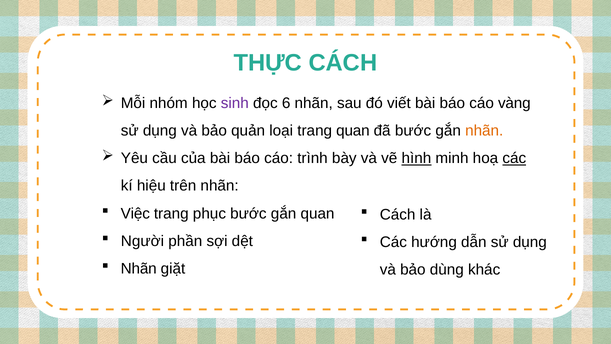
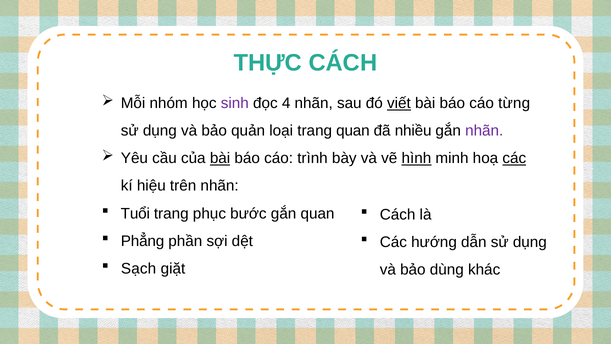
6: 6 -> 4
viết underline: none -> present
vàng: vàng -> từng
đã bước: bước -> nhiều
nhãn at (484, 131) colour: orange -> purple
bài at (220, 158) underline: none -> present
Việc: Việc -> Tuổi
Người: Người -> Phẳng
Nhãn at (139, 268): Nhãn -> Sạch
